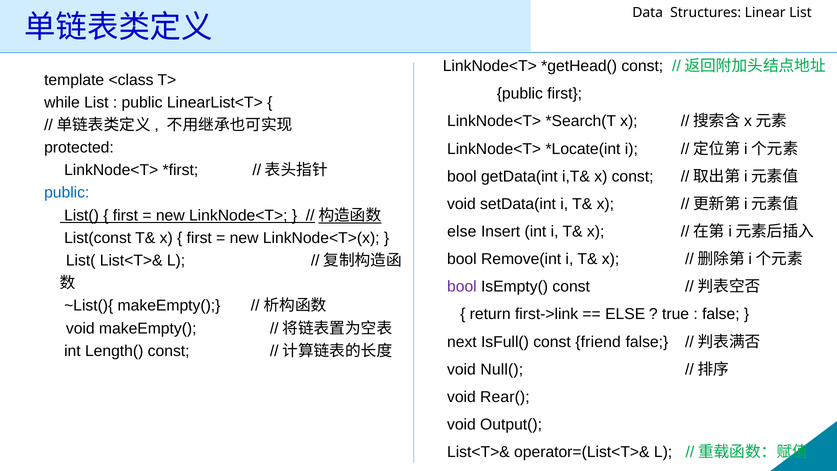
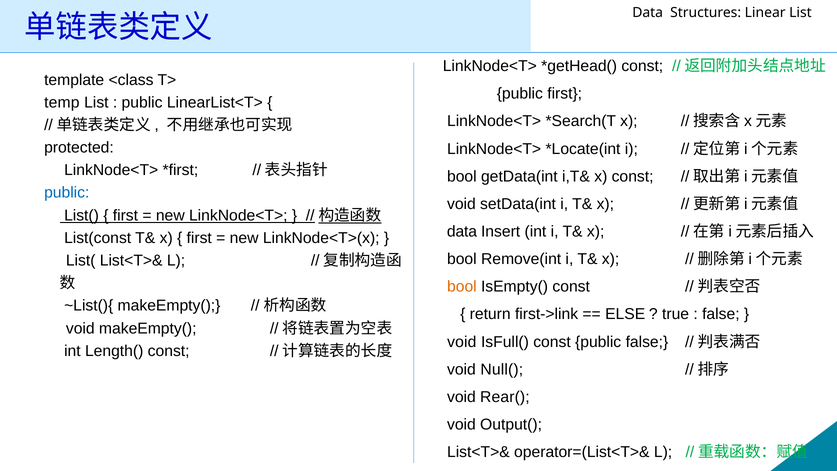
while: while -> temp
else at (462, 231): else -> data
bool at (462, 287) colour: purple -> orange
next at (462, 342): next -> void
const friend: friend -> public
